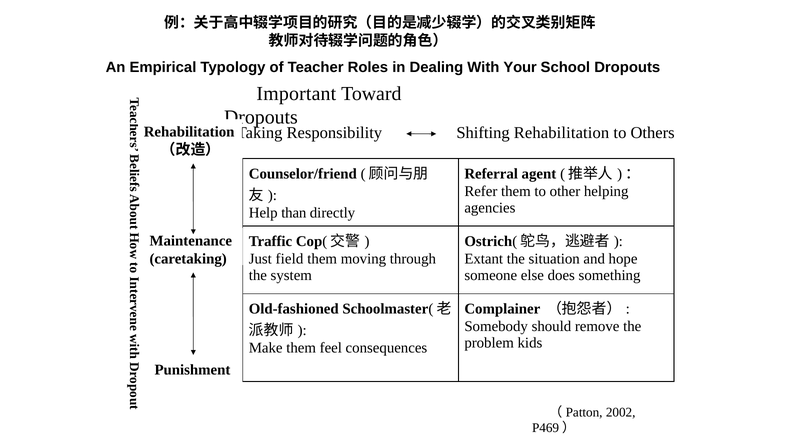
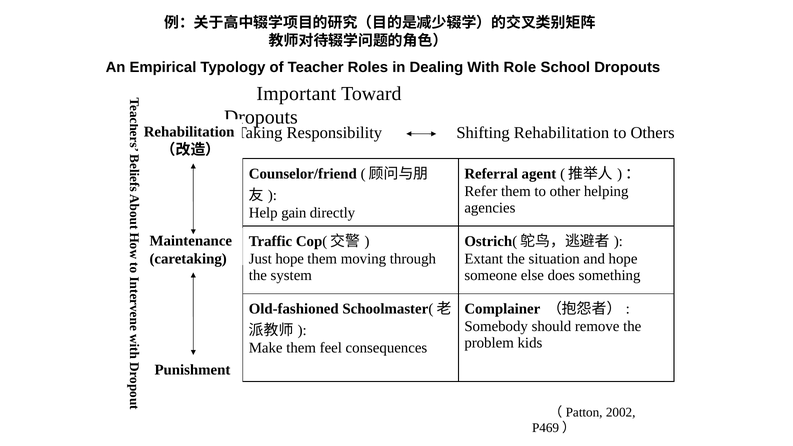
Your: Your -> Role
than: than -> gain
Just field: field -> hope
